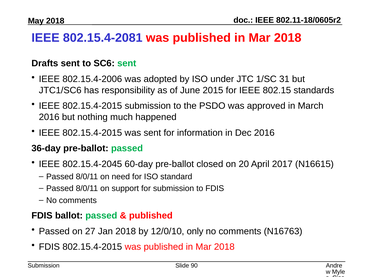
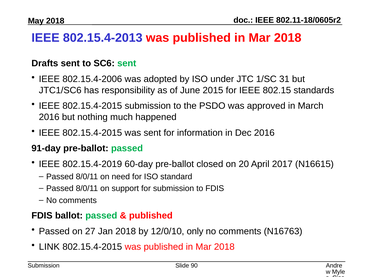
802.15.4-2081: 802.15.4-2081 -> 802.15.4-2013
36-day: 36-day -> 91-day
802.15.4-2045: 802.15.4-2045 -> 802.15.4-2019
FDIS at (49, 247): FDIS -> LINK
